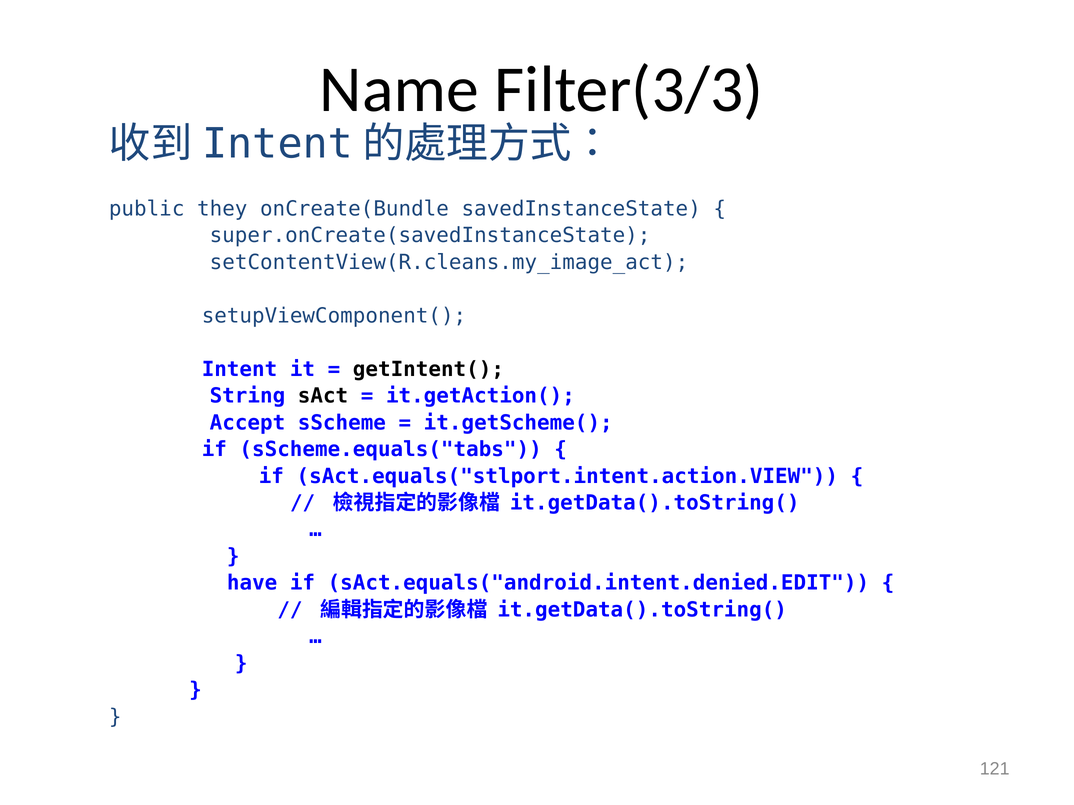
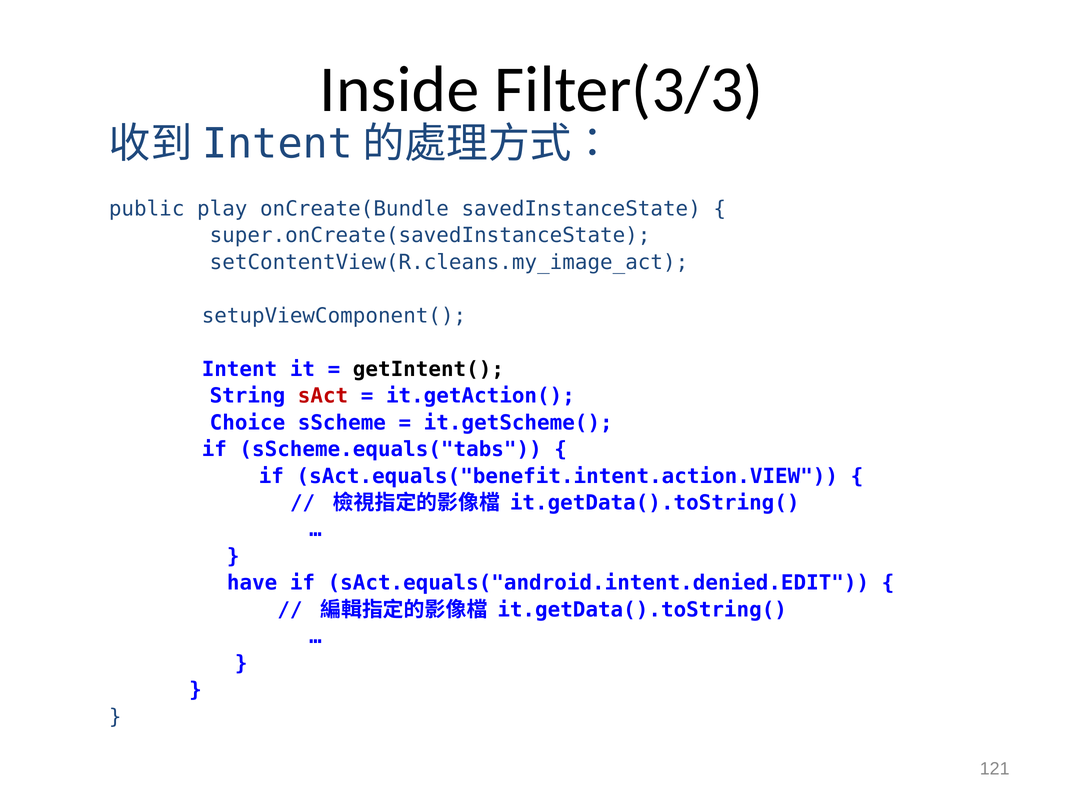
Name: Name -> Inside
they: they -> play
sAct colour: black -> red
Accept: Accept -> Choice
sAct.equals("stlport.intent.action.VIEW: sAct.equals("stlport.intent.action.VIEW -> sAct.equals("benefit.intent.action.VIEW
